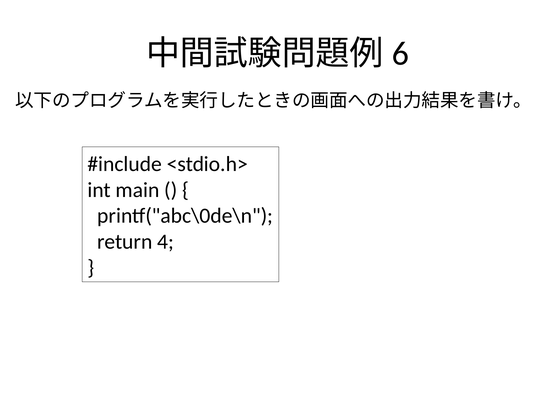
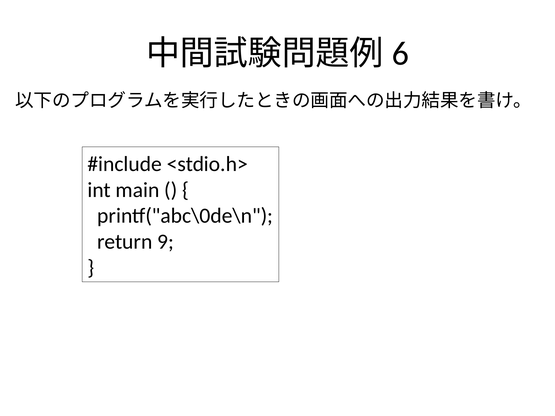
4: 4 -> 9
